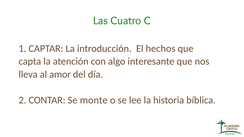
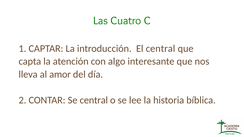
El hechos: hechos -> central
Se monte: monte -> central
